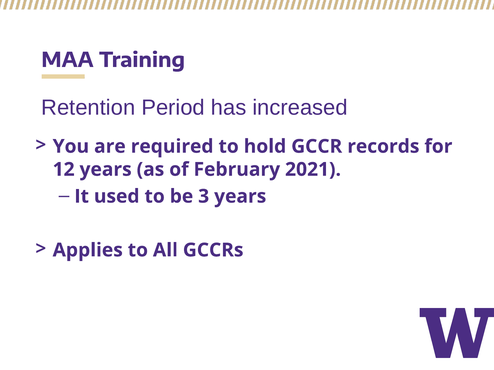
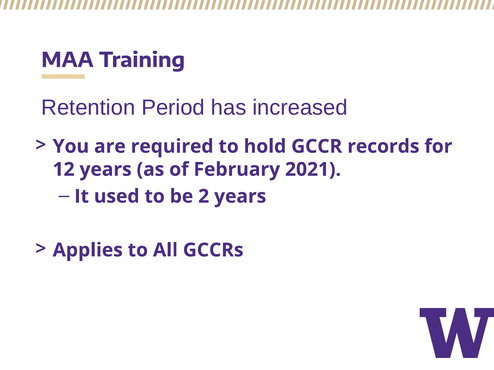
3: 3 -> 2
